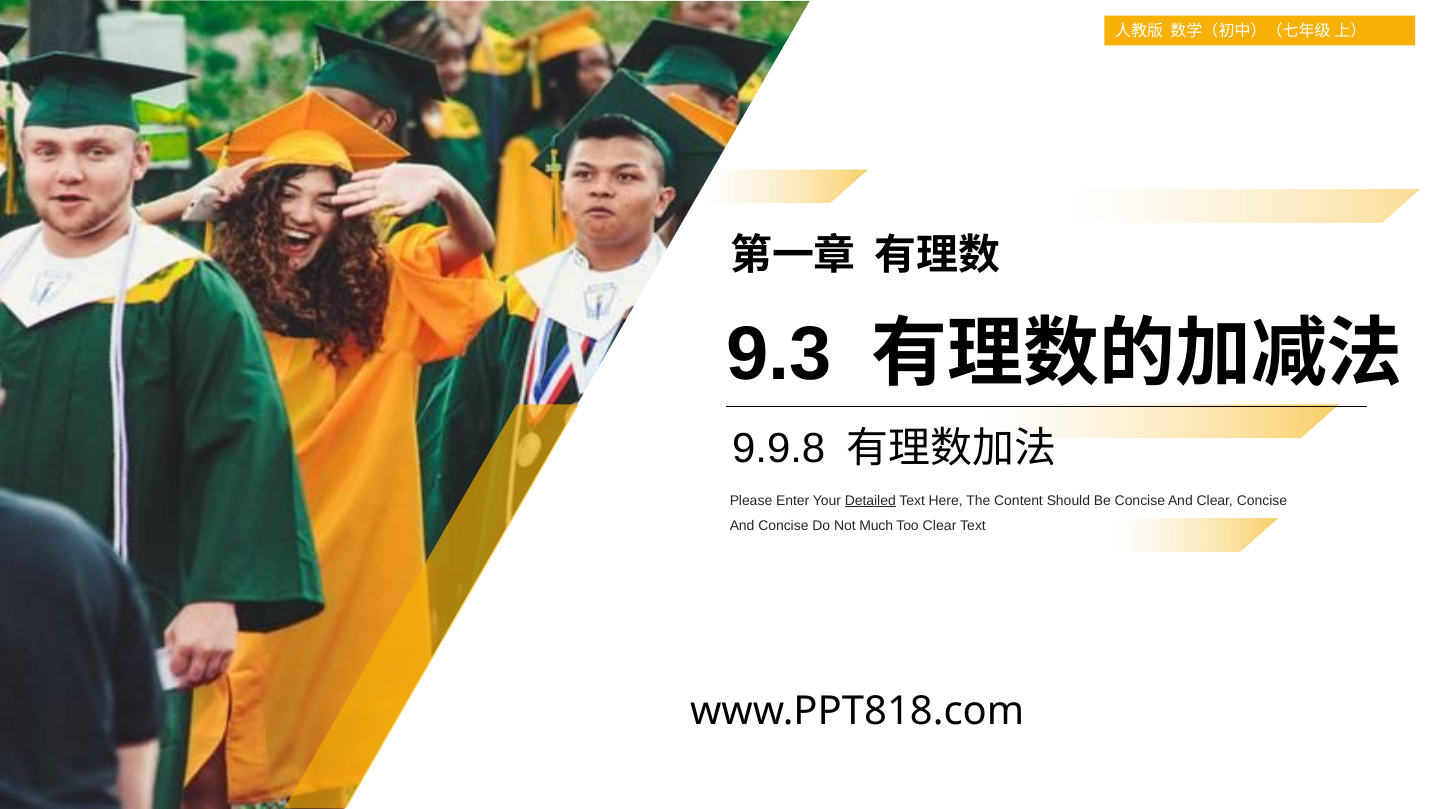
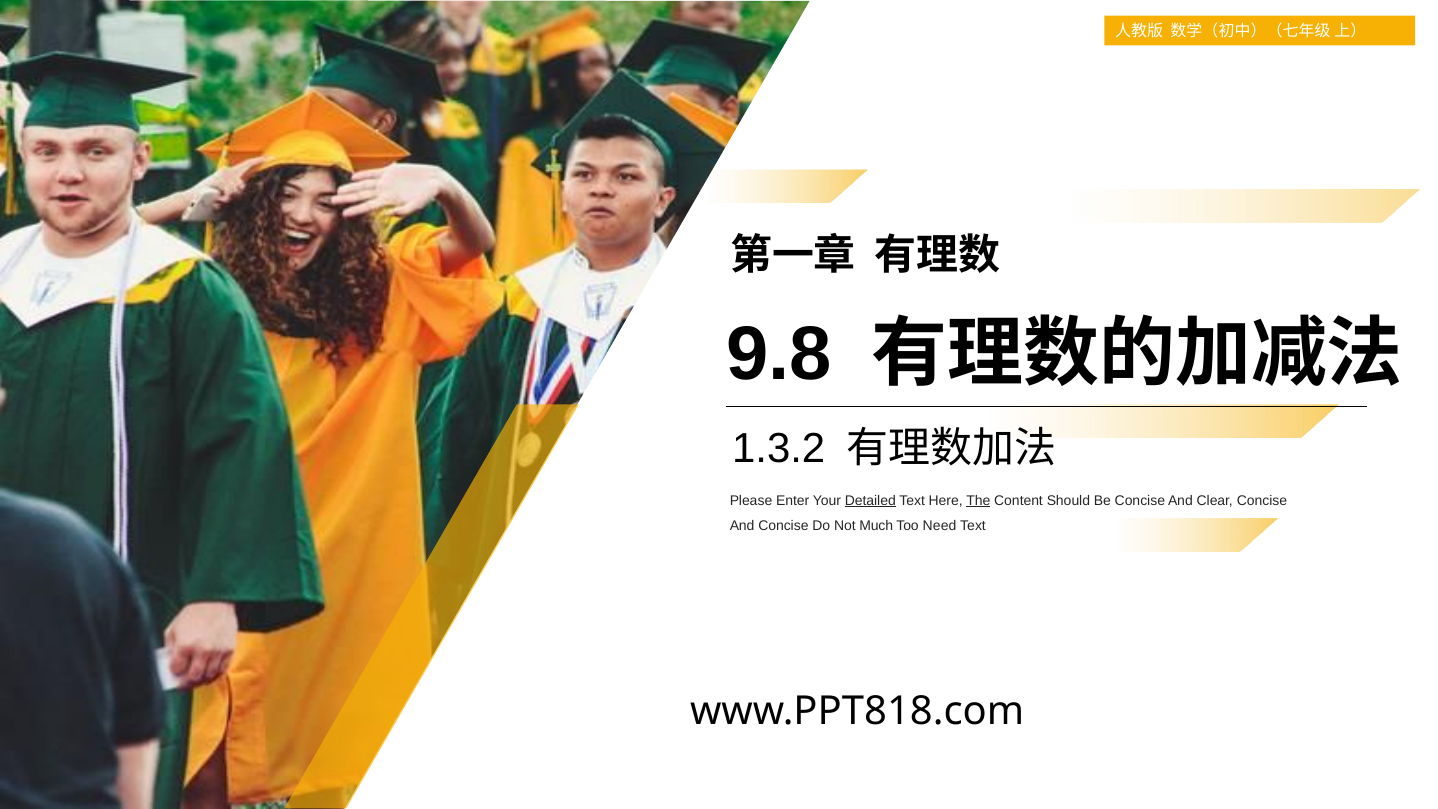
9.3: 9.3 -> 9.8
9.9.8: 9.9.8 -> 1.3.2
The underline: none -> present
Too Clear: Clear -> Need
